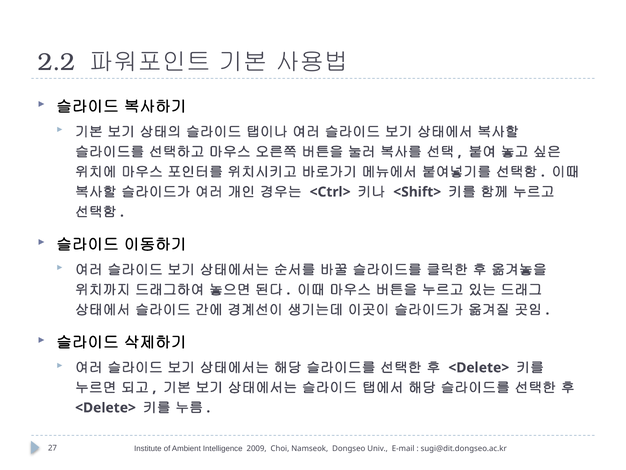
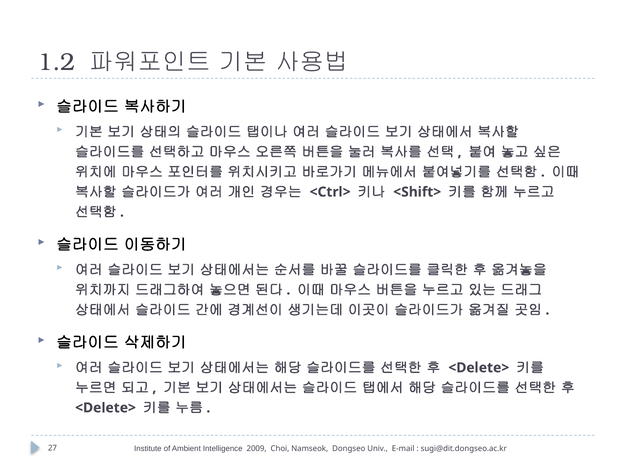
2.2: 2.2 -> 1.2
